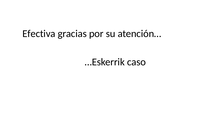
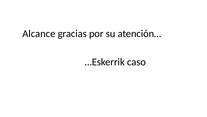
Efectiva: Efectiva -> Alcance
